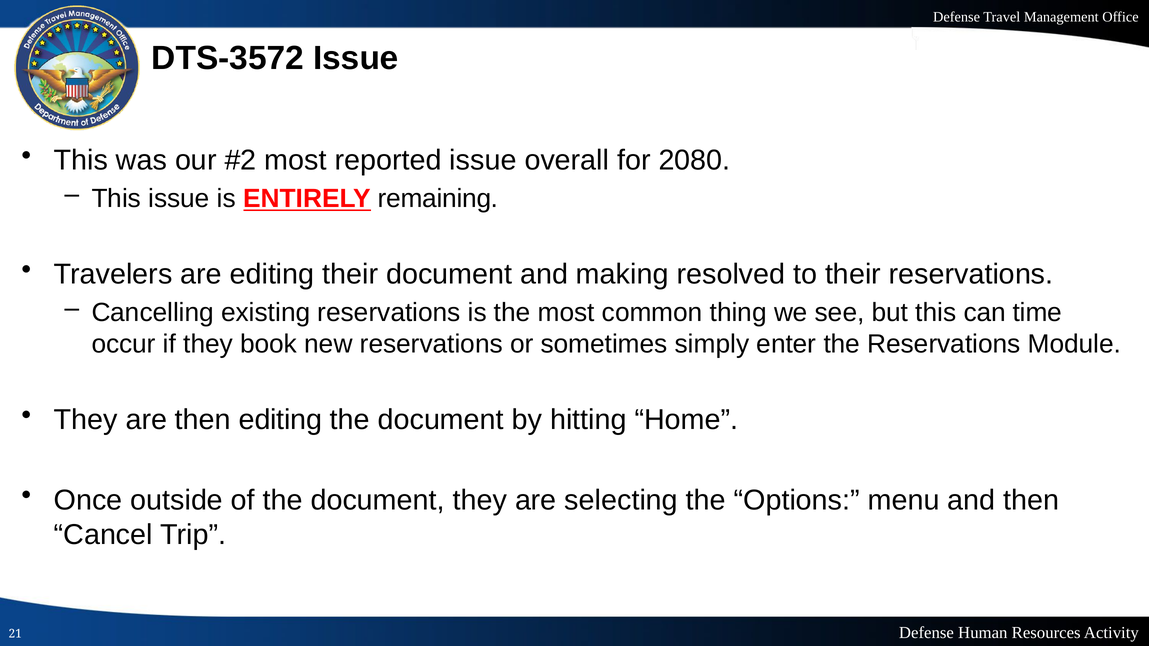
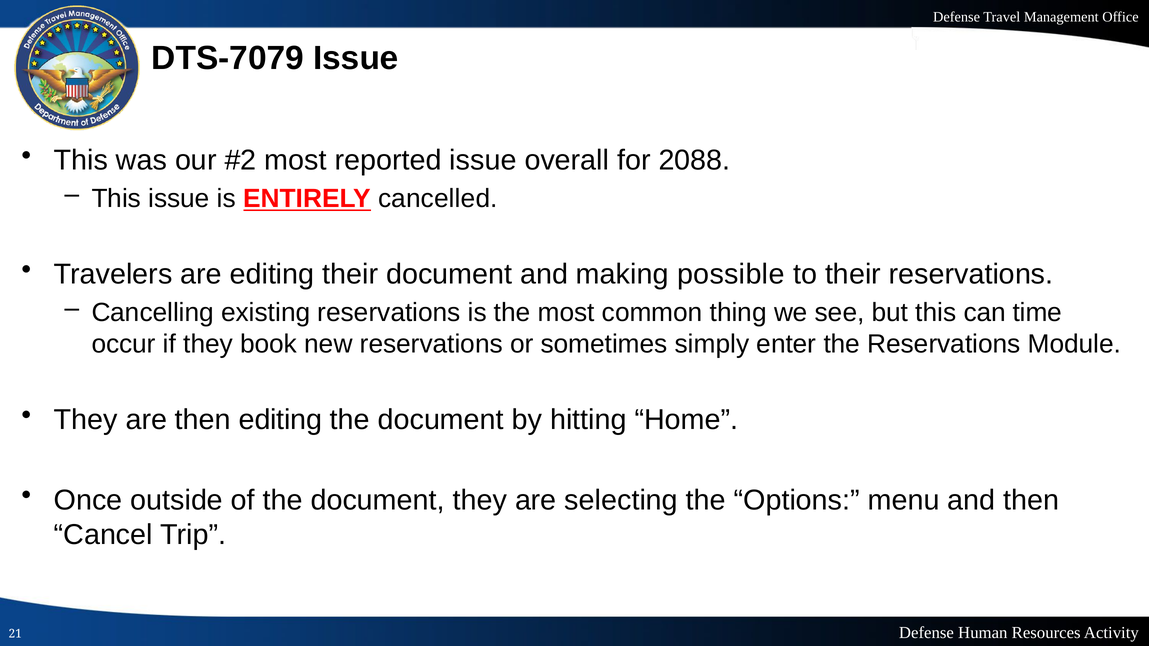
DTS-3572: DTS-3572 -> DTS-7079
2080: 2080 -> 2088
remaining: remaining -> cancelled
resolved: resolved -> possible
